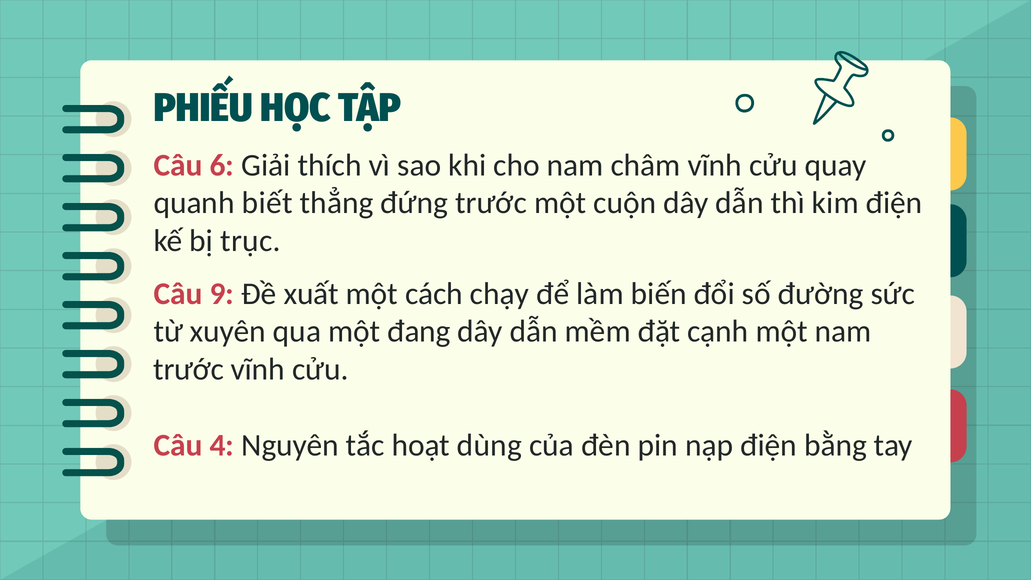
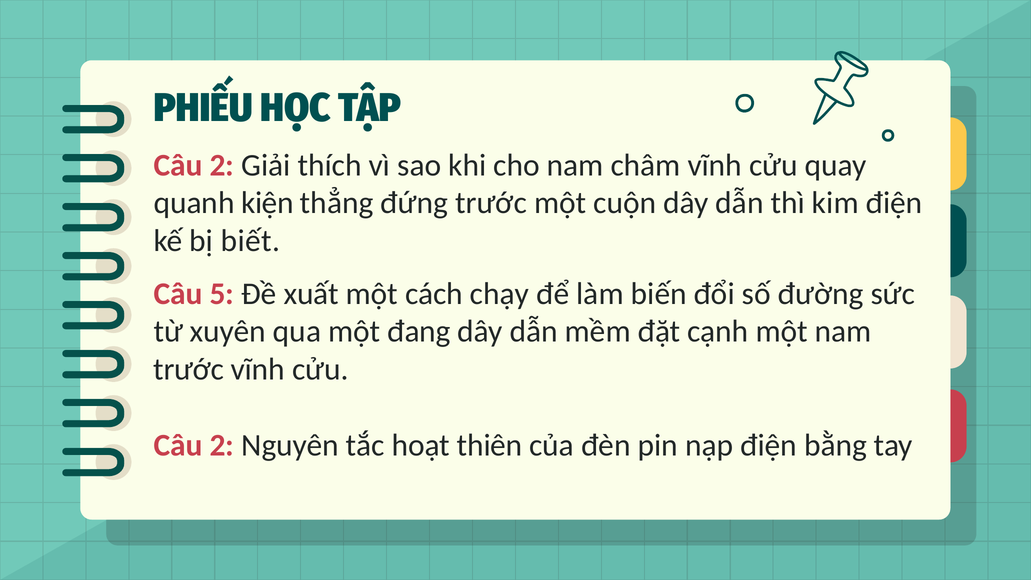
6 at (222, 165): 6 -> 2
biết: biết -> kiện
trục: trục -> biết
9: 9 -> 5
4 at (222, 445): 4 -> 2
dùng: dùng -> thiên
